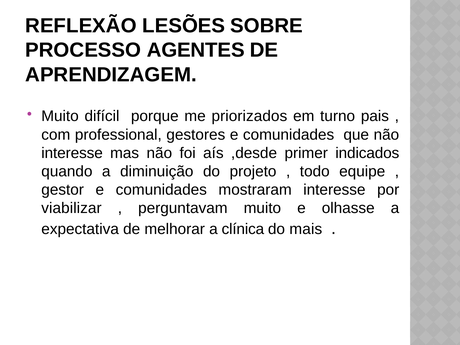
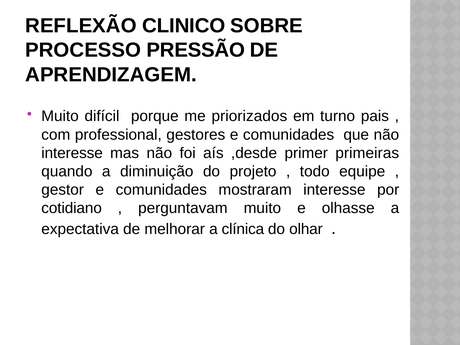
LESÕES: LESÕES -> CLINICO
AGENTES: AGENTES -> PRESSÃO
indicados: indicados -> primeiras
viabilizar: viabilizar -> cotidiano
mais: mais -> olhar
